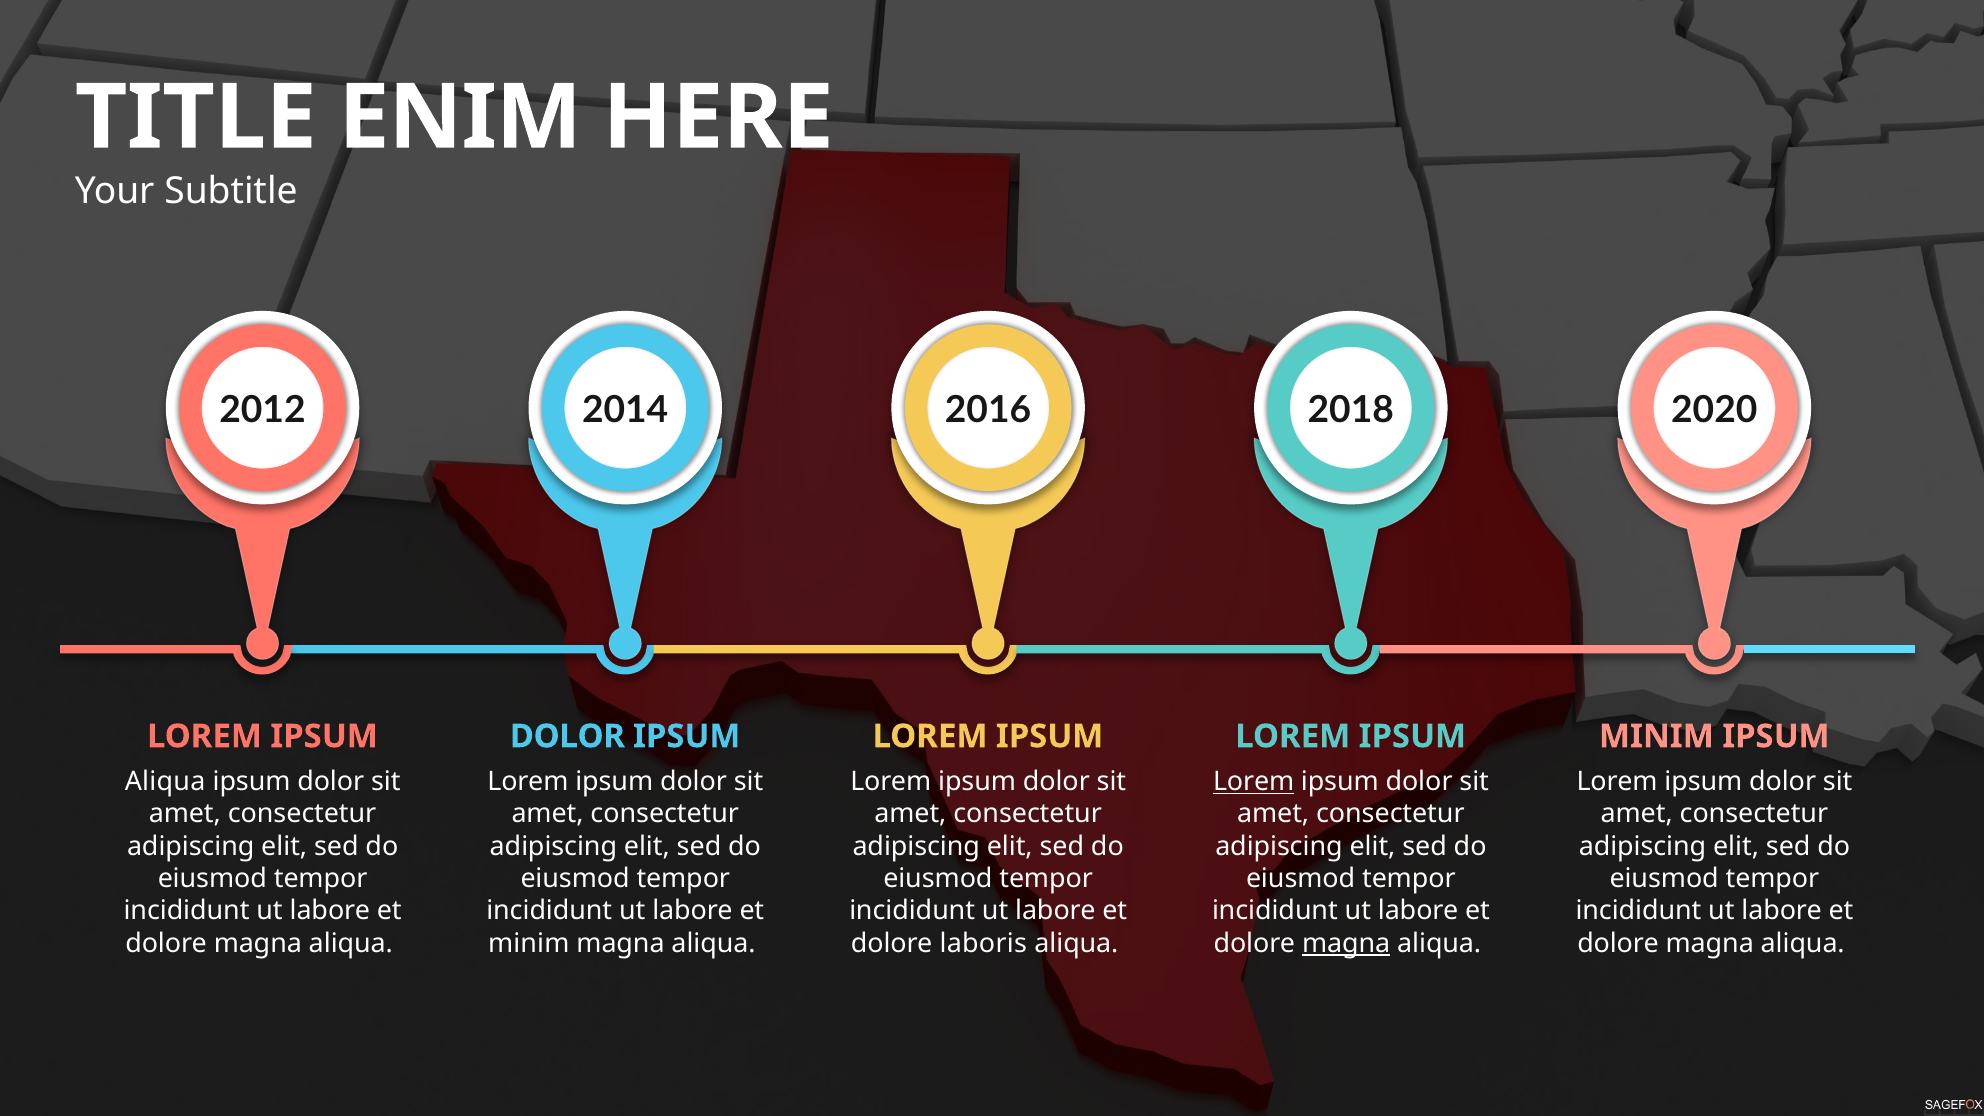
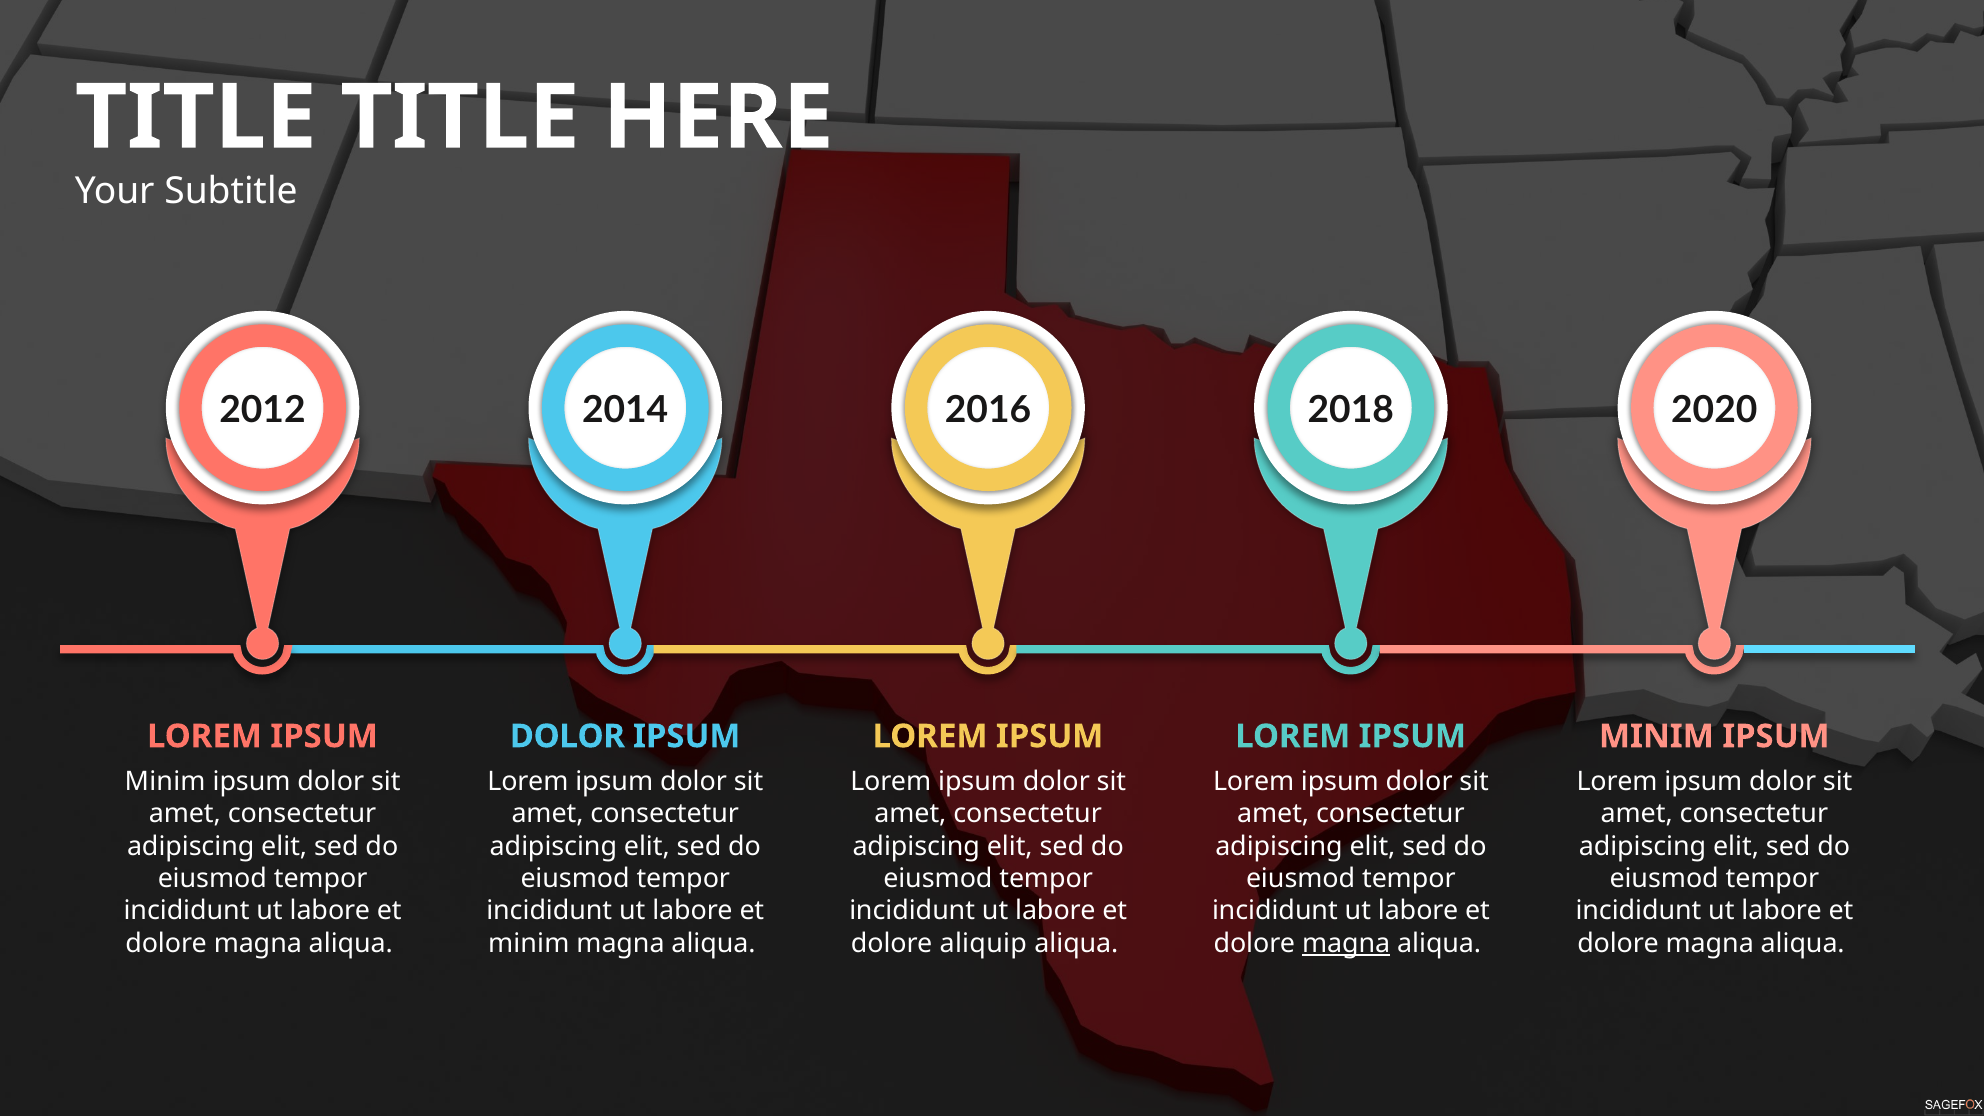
ENIM at (460, 118): ENIM -> TITLE
Aliqua at (165, 782): Aliqua -> Minim
Lorem at (1254, 782) underline: present -> none
laboris: laboris -> aliquip
